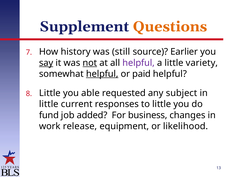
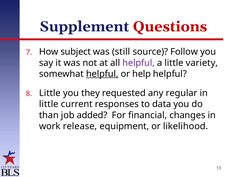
Questions colour: orange -> red
history: history -> subject
Earlier: Earlier -> Follow
say underline: present -> none
not underline: present -> none
paid: paid -> help
able: able -> they
subject: subject -> regular
to little: little -> data
fund: fund -> than
business: business -> financial
